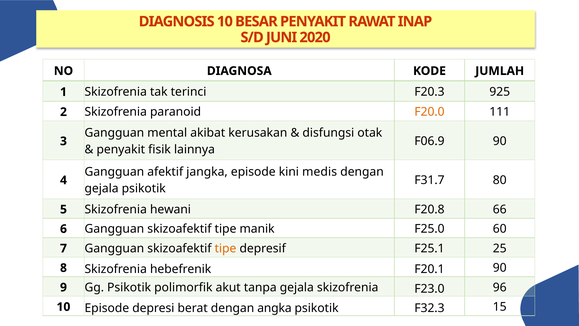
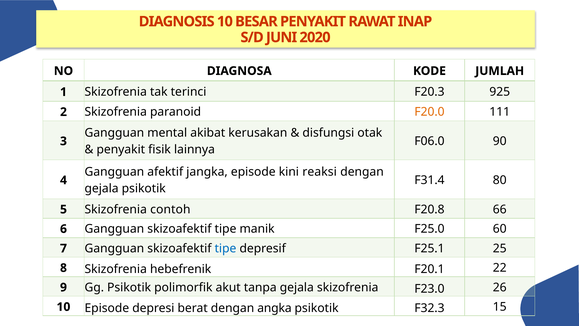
F06.9: F06.9 -> F06.0
medis: medis -> reaksi
F31.7: F31.7 -> F31.4
hewani: hewani -> contoh
tipe at (225, 248) colour: orange -> blue
90 at (500, 268): 90 -> 22
96: 96 -> 26
